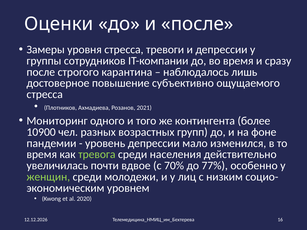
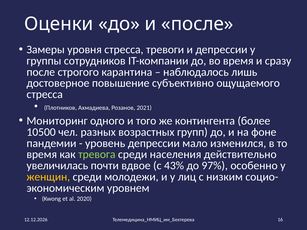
10900: 10900 -> 10500
70%: 70% -> 43%
77%: 77% -> 97%
женщин colour: light green -> yellow
